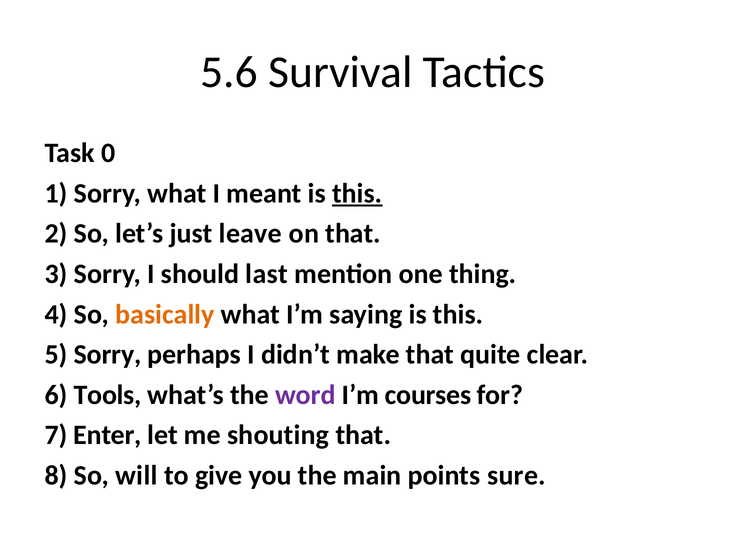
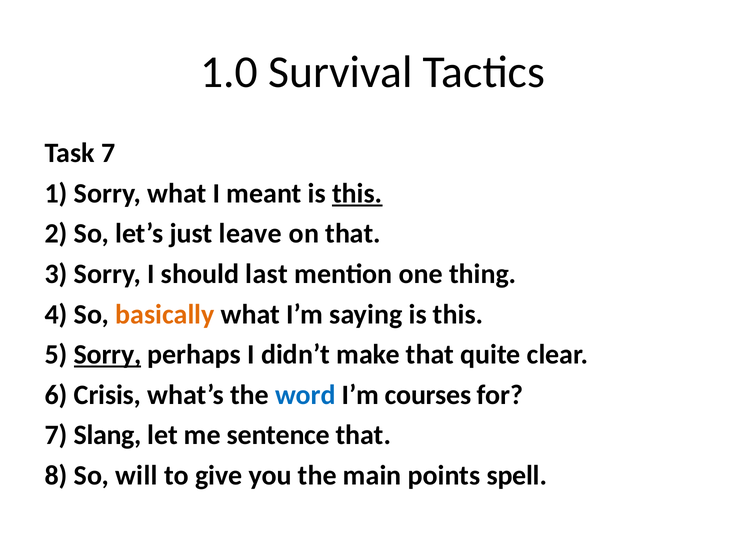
5.6: 5.6 -> 1.0
Task 0: 0 -> 7
Sorry at (108, 354) underline: none -> present
Tools: Tools -> Crisis
word colour: purple -> blue
Enter: Enter -> Slang
shouting: shouting -> sentence
sure: sure -> spell
